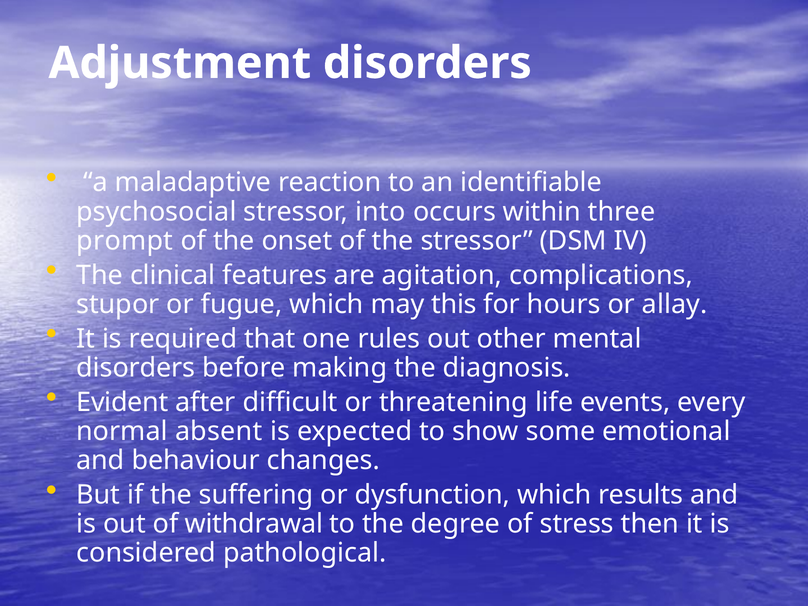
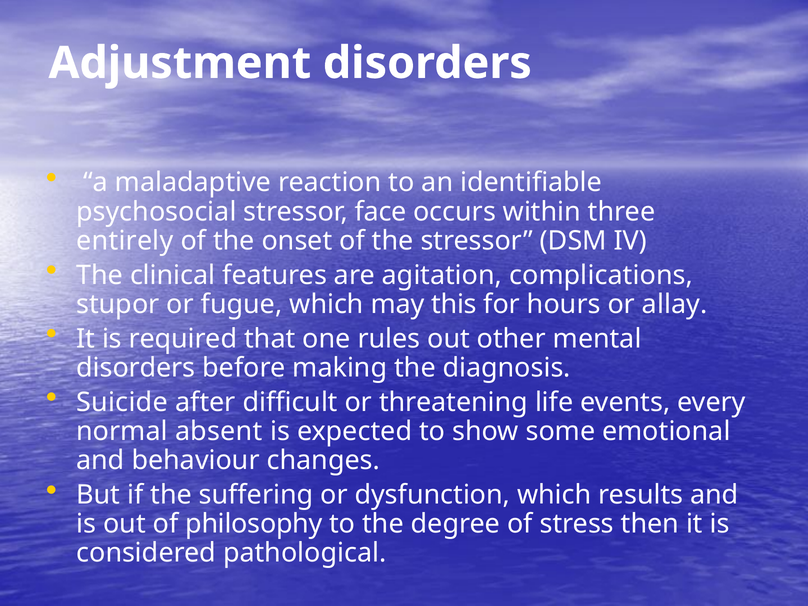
into: into -> face
prompt: prompt -> entirely
Evident: Evident -> Suicide
withdrawal: withdrawal -> philosophy
